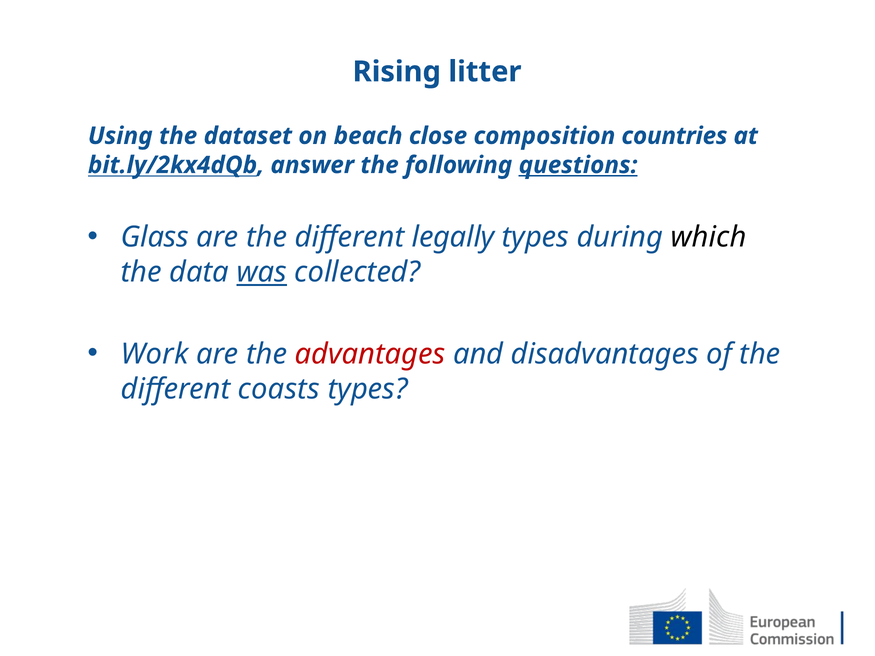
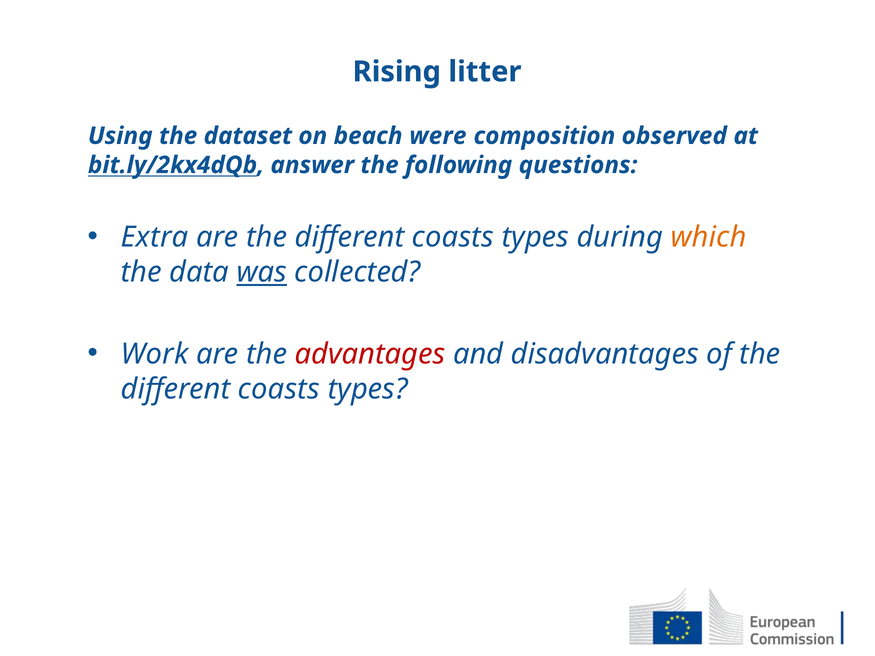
close: close -> were
countries: countries -> observed
questions underline: present -> none
Glass: Glass -> Extra
are the different legally: legally -> coasts
which colour: black -> orange
